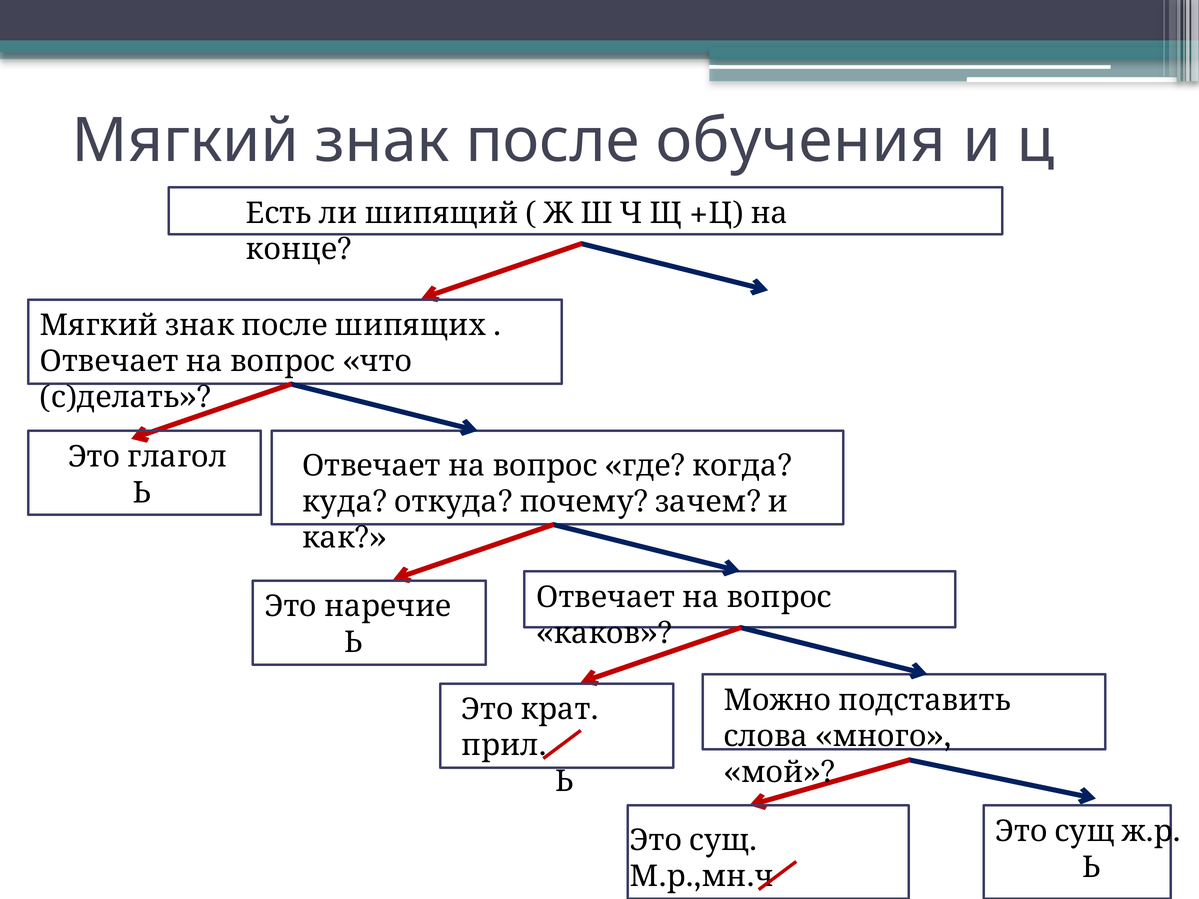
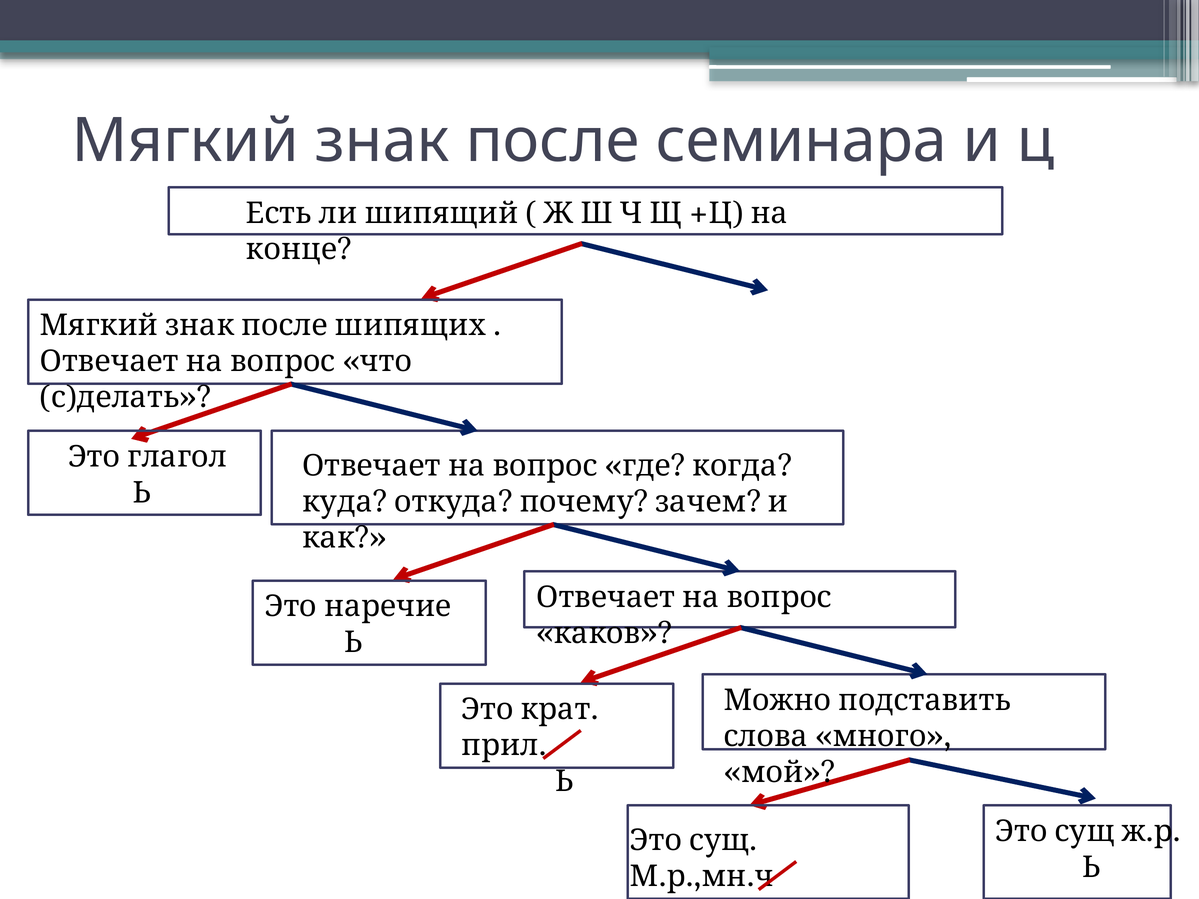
обучения: обучения -> семинара
